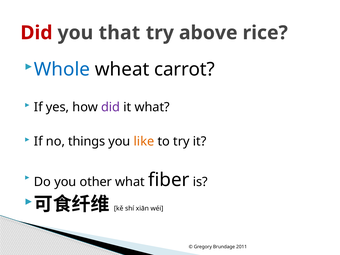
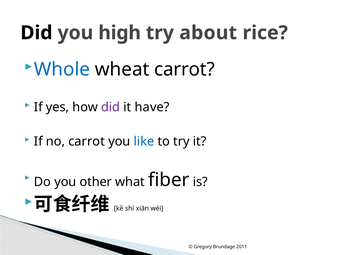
Did at (36, 33) colour: red -> black
that: that -> high
above: above -> about
it what: what -> have
no things: things -> carrot
like colour: orange -> blue
